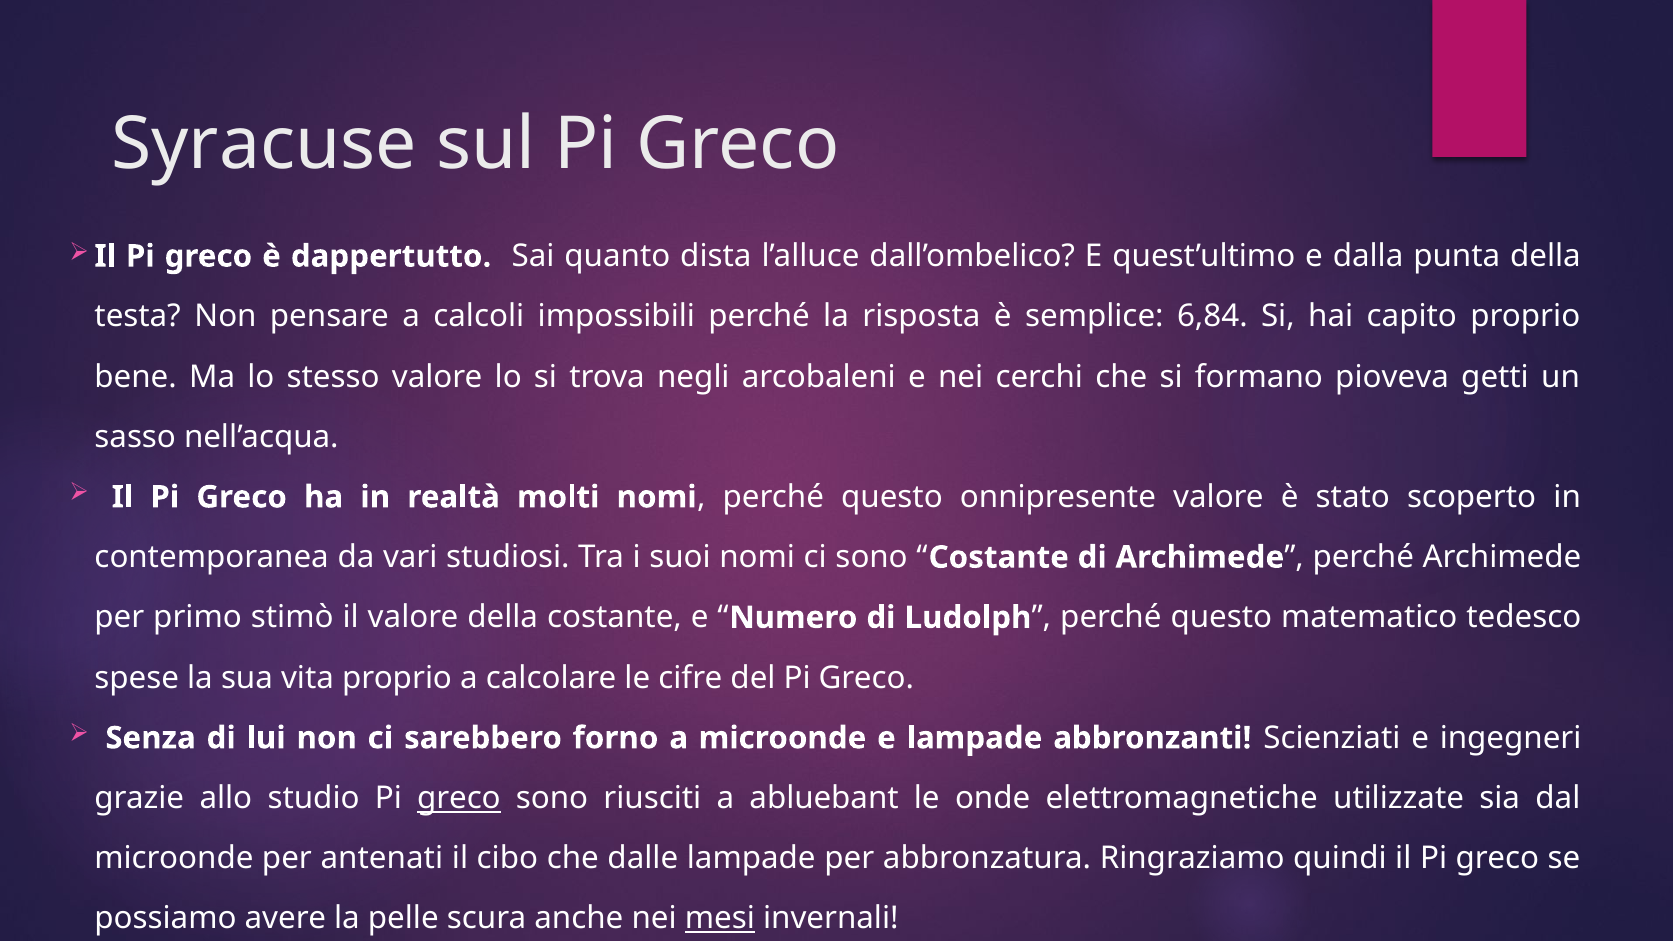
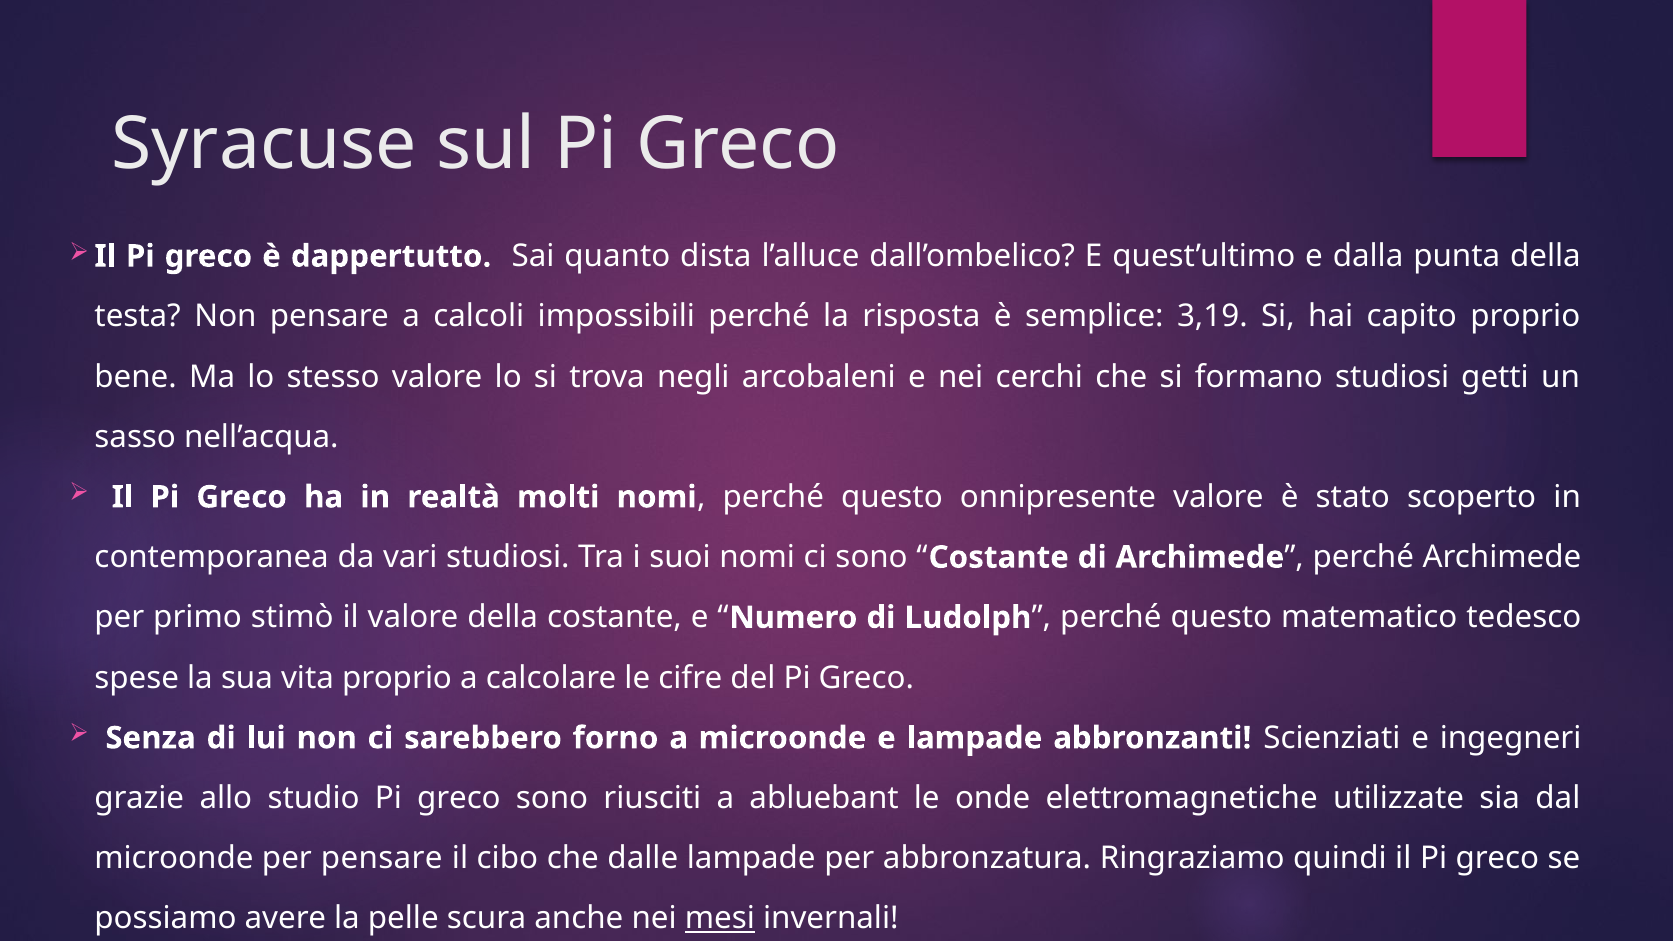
6,84: 6,84 -> 3,19
formano pioveva: pioveva -> studiosi
greco at (459, 798) underline: present -> none
per antenati: antenati -> pensare
